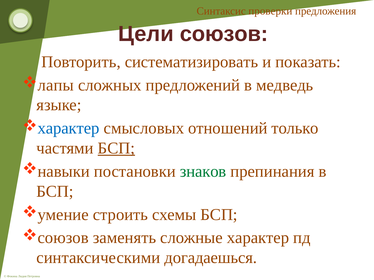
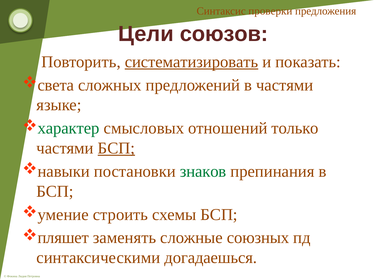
систематизировать underline: none -> present
лапы: лапы -> света
в медведь: медведь -> частями
характер at (69, 128) colour: blue -> green
союзов at (63, 238): союзов -> пляшет
сложные характер: характер -> союзных
